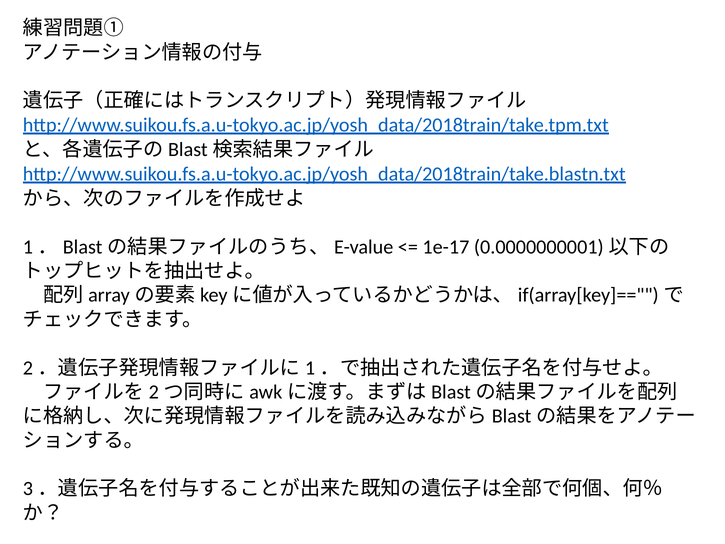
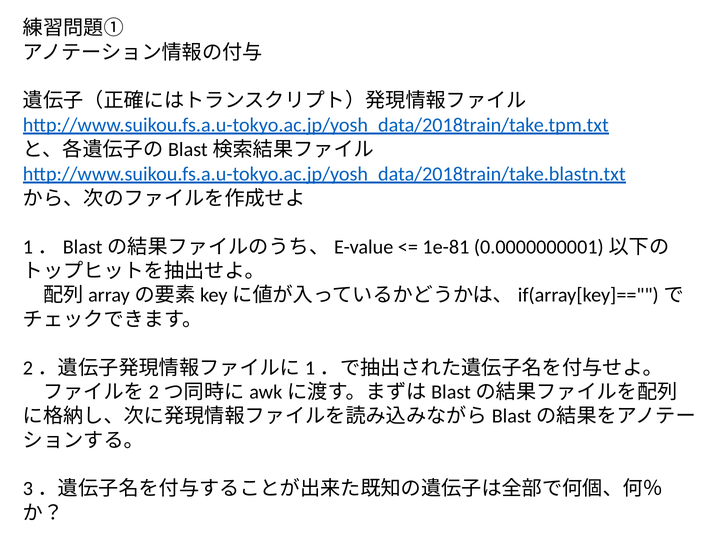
1e-17: 1e-17 -> 1e-81
